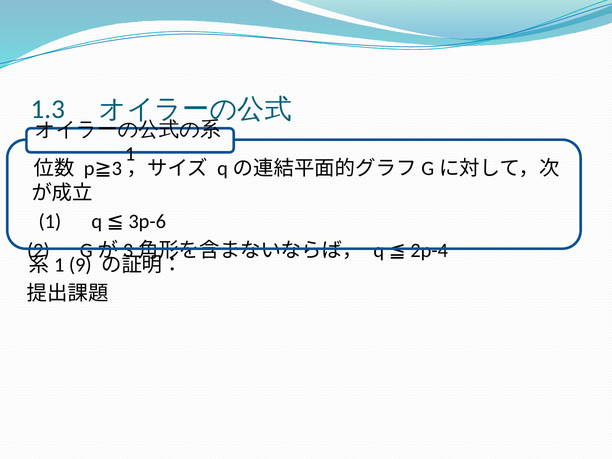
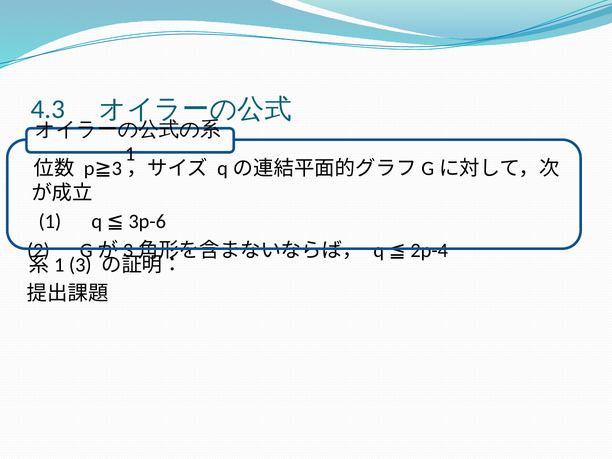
1.3: 1.3 -> 4.3
9 at (80, 265): 9 -> 3
